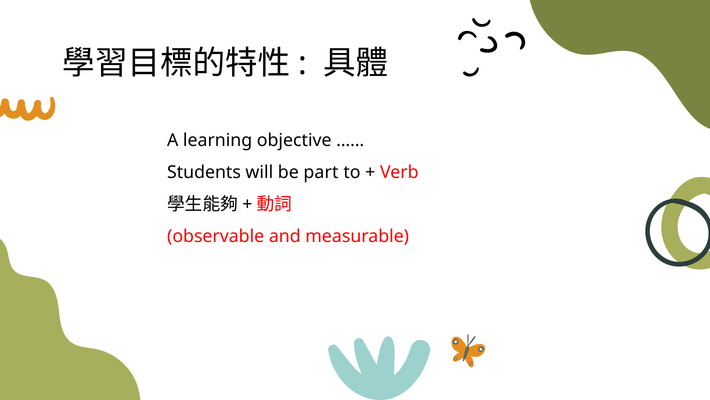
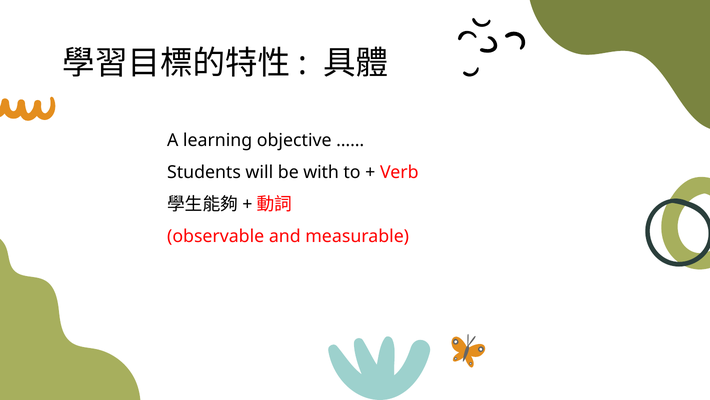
part: part -> with
